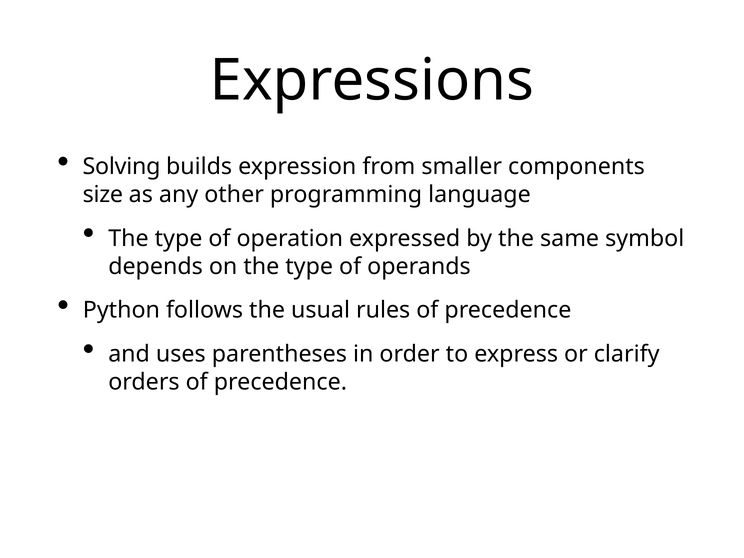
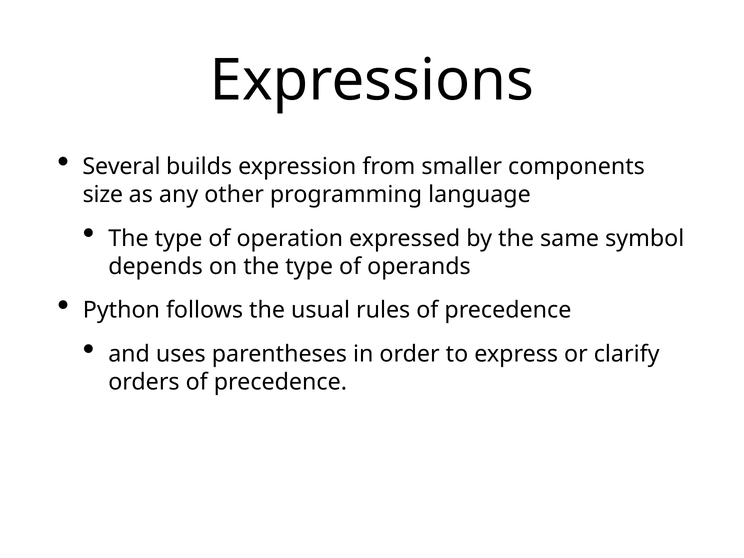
Solving: Solving -> Several
